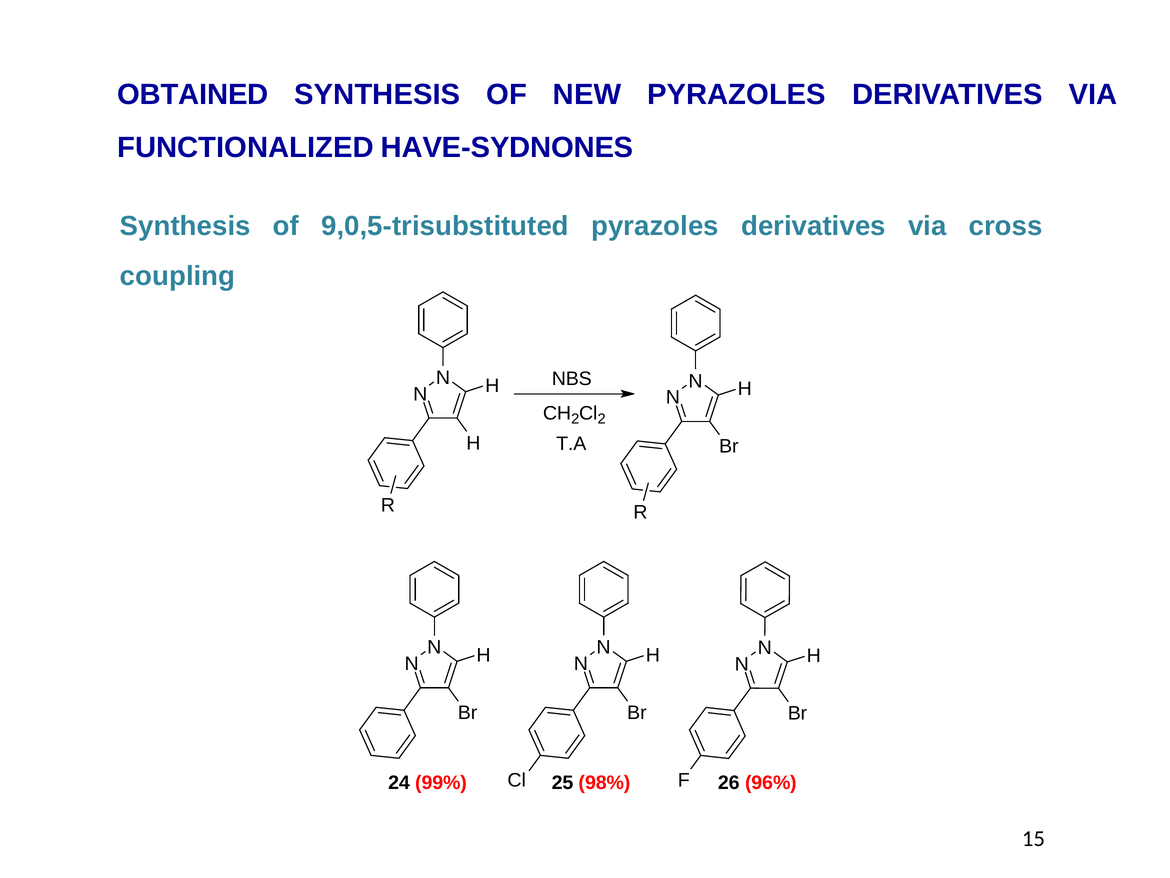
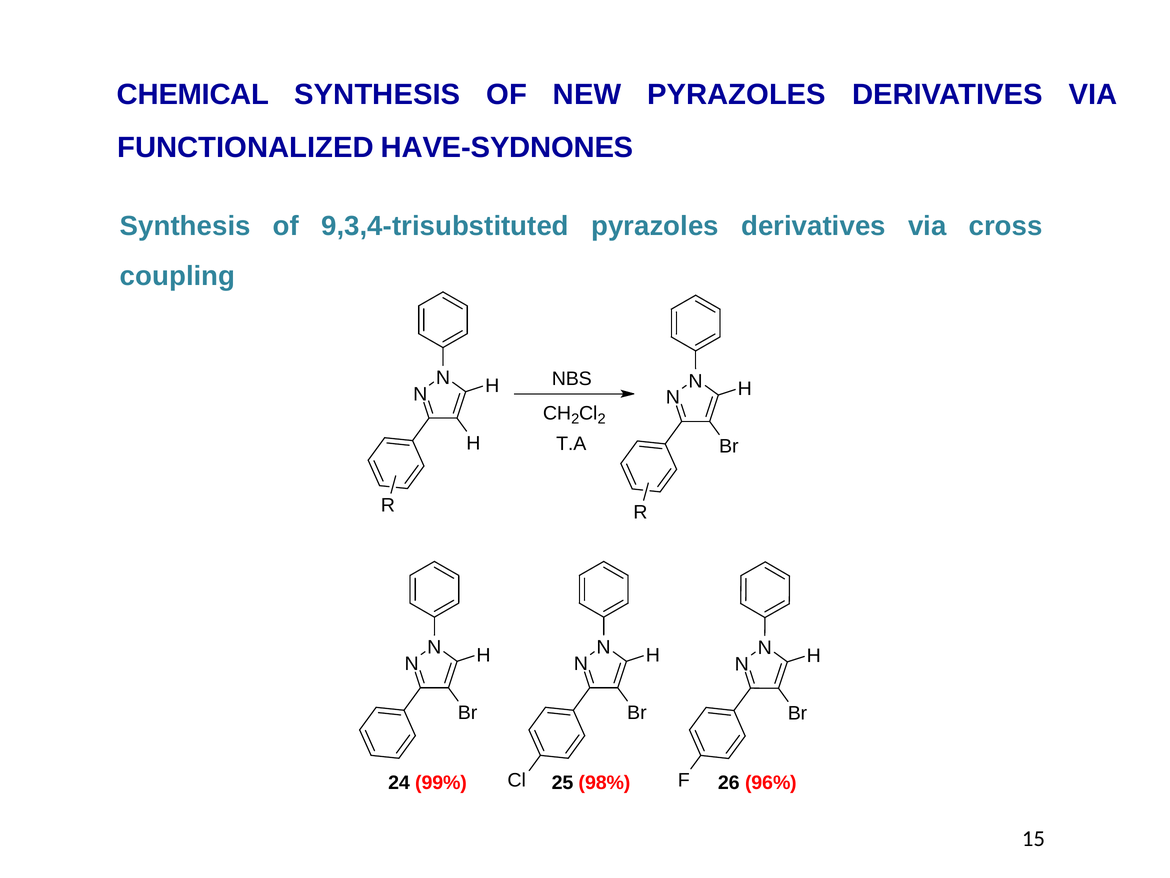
OBTAINED: OBTAINED -> CHEMICAL
9,0,5-trisubstituted: 9,0,5-trisubstituted -> 9,3,4-trisubstituted
